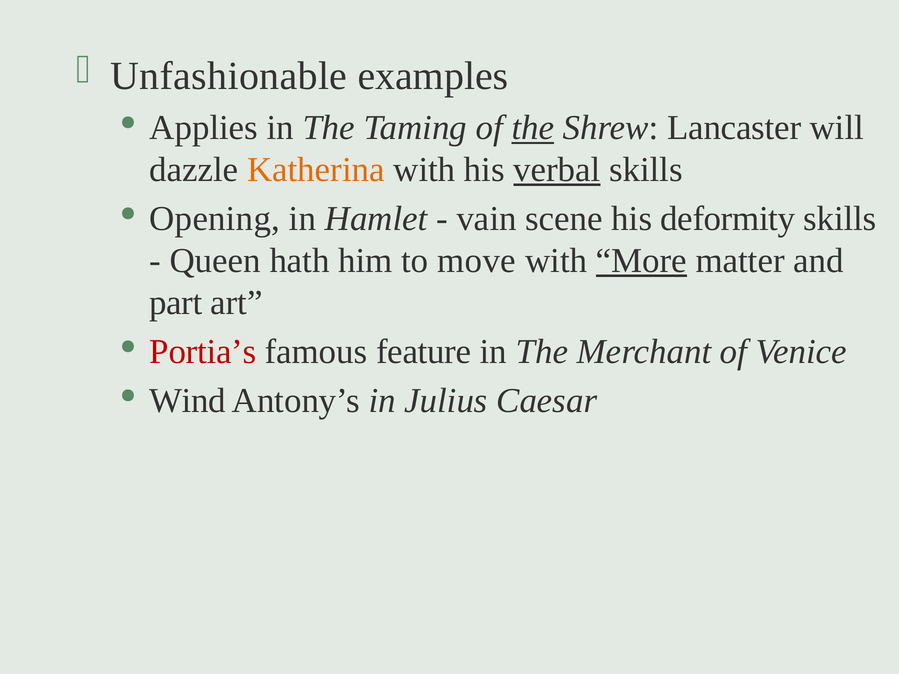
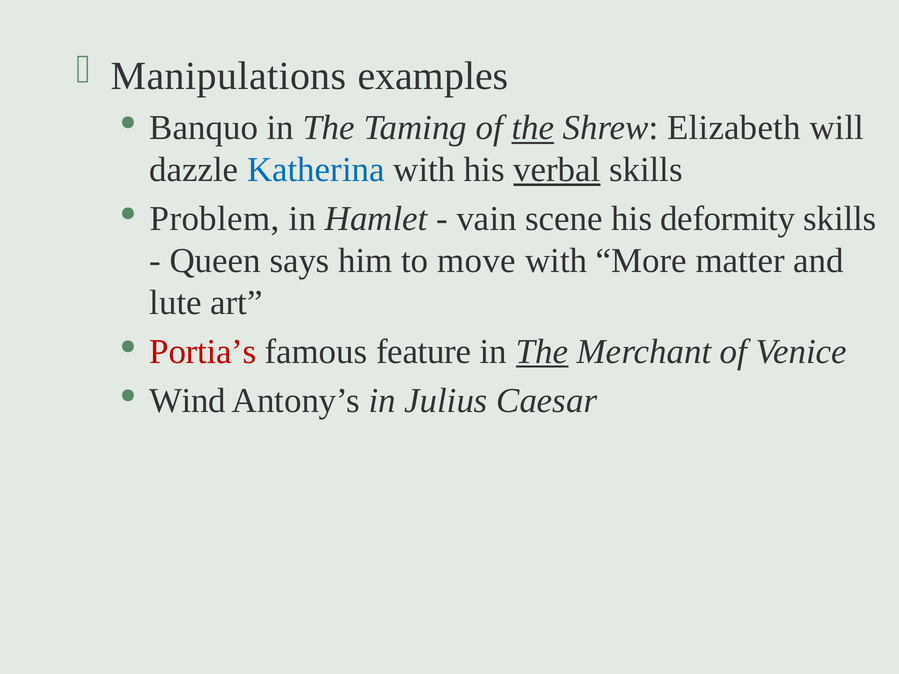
Unfashionable: Unfashionable -> Manipulations
Applies: Applies -> Banquo
Lancaster: Lancaster -> Elizabeth
Katherina colour: orange -> blue
Opening: Opening -> Problem
hath: hath -> says
More underline: present -> none
part: part -> lute
The at (542, 352) underline: none -> present
